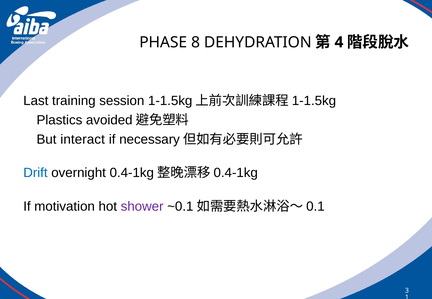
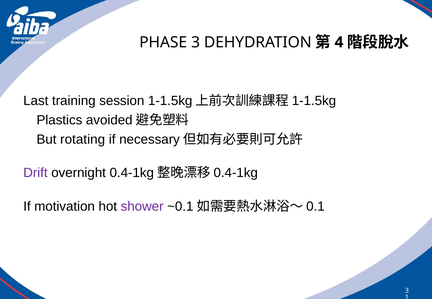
PHASE 8: 8 -> 3
interact: interact -> rotating
Drift colour: blue -> purple
